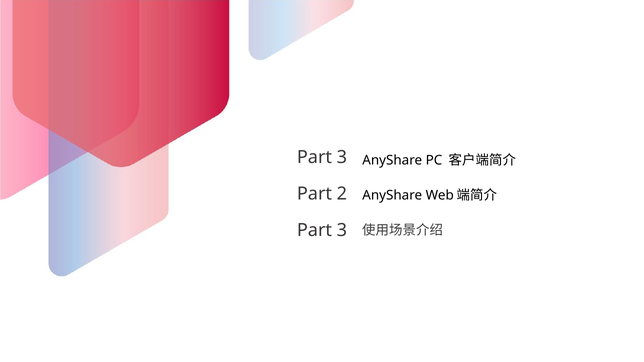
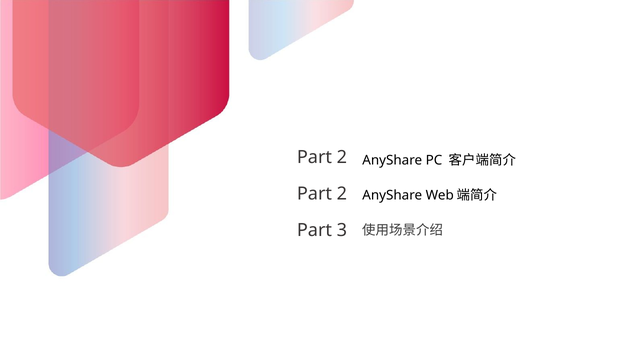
3 at (342, 157): 3 -> 2
